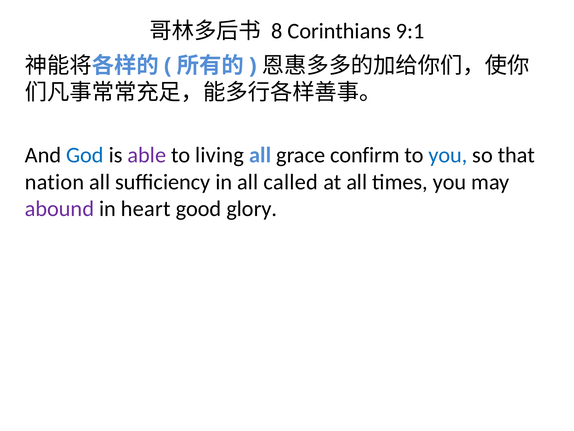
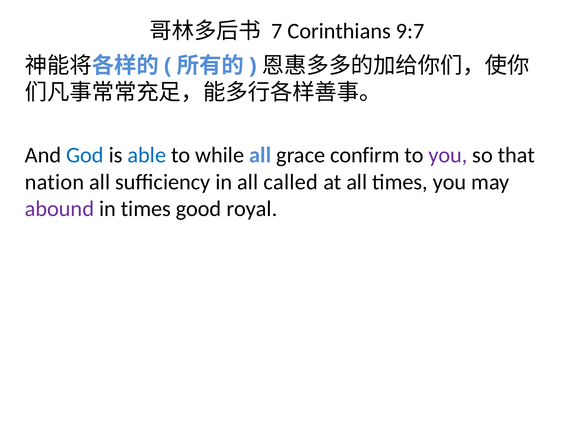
8: 8 -> 7
9:1: 9:1 -> 9:7
able colour: purple -> blue
living: living -> while
you at (448, 155) colour: blue -> purple
in heart: heart -> times
glory: glory -> royal
